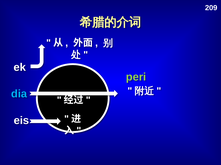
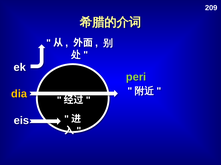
dia colour: light blue -> yellow
